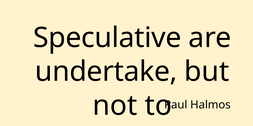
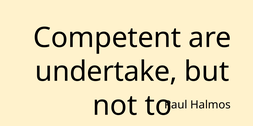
Speculative: Speculative -> Competent
